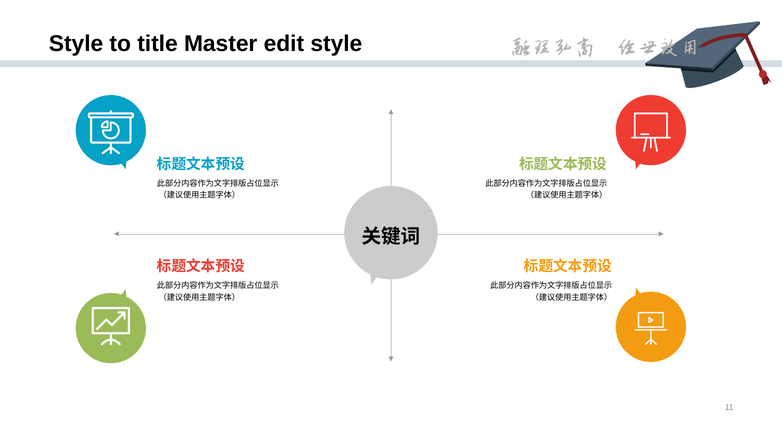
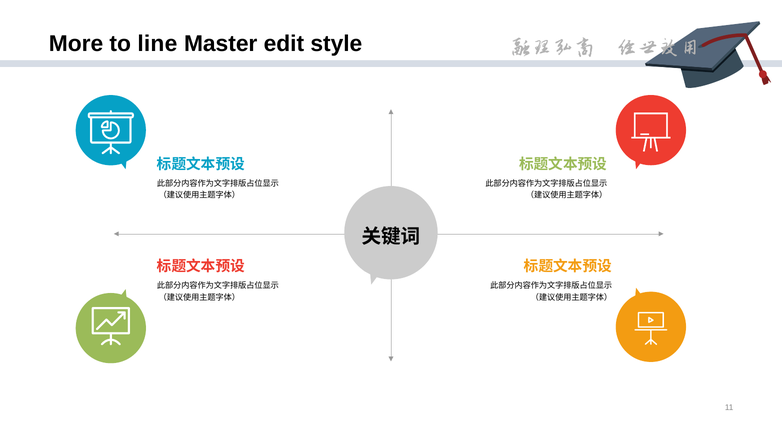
Style at (76, 44): Style -> More
title: title -> line
